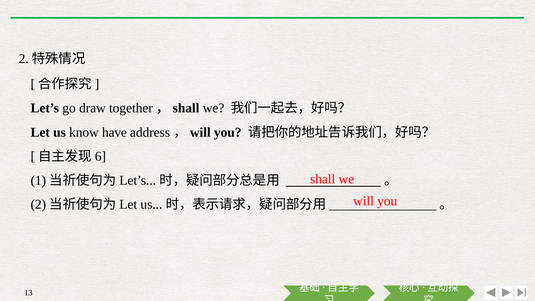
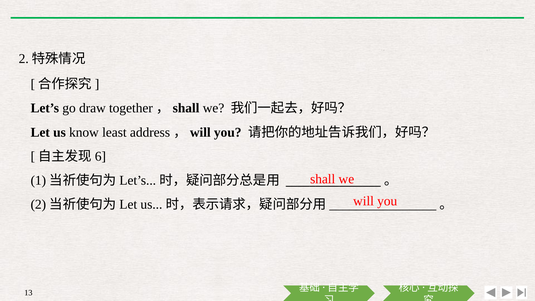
have: have -> least
